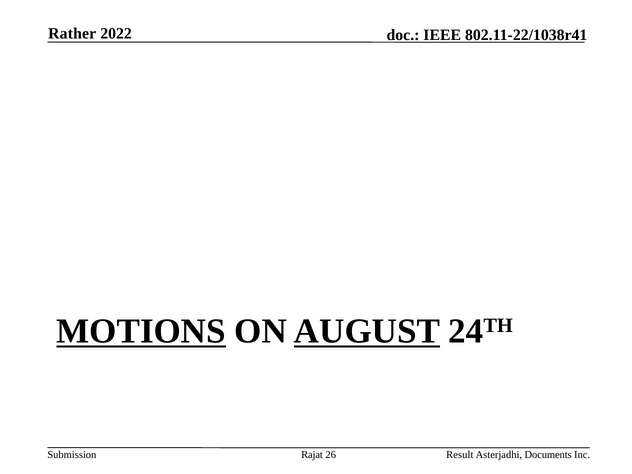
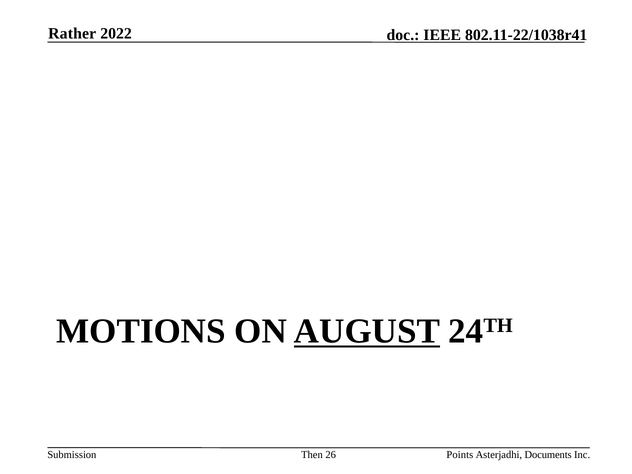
MOTIONS underline: present -> none
Rajat: Rajat -> Then
Result: Result -> Points
